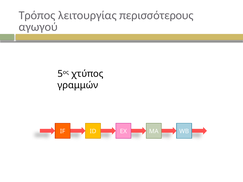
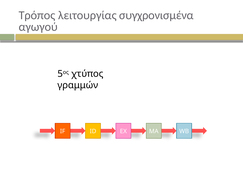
περισσότερους: περισσότερους -> συγχρονισμένα
